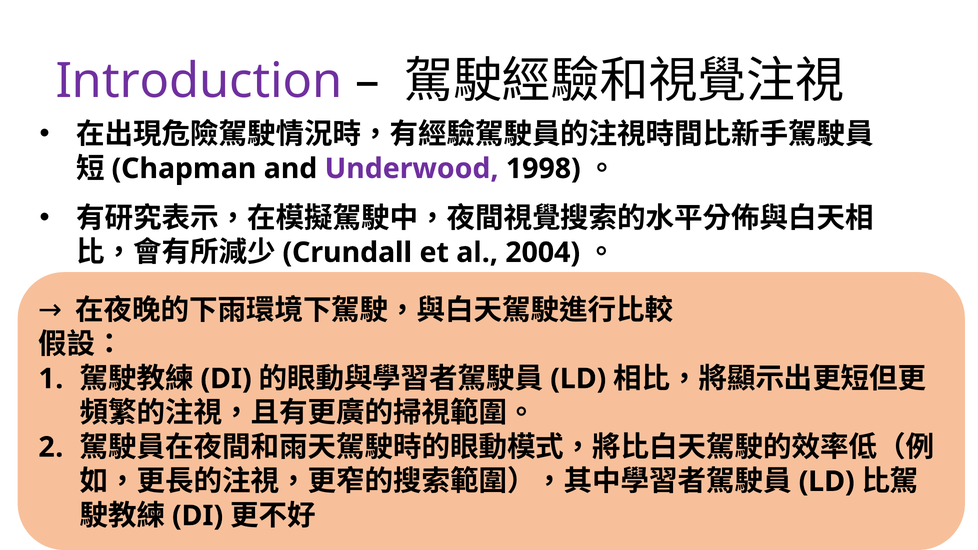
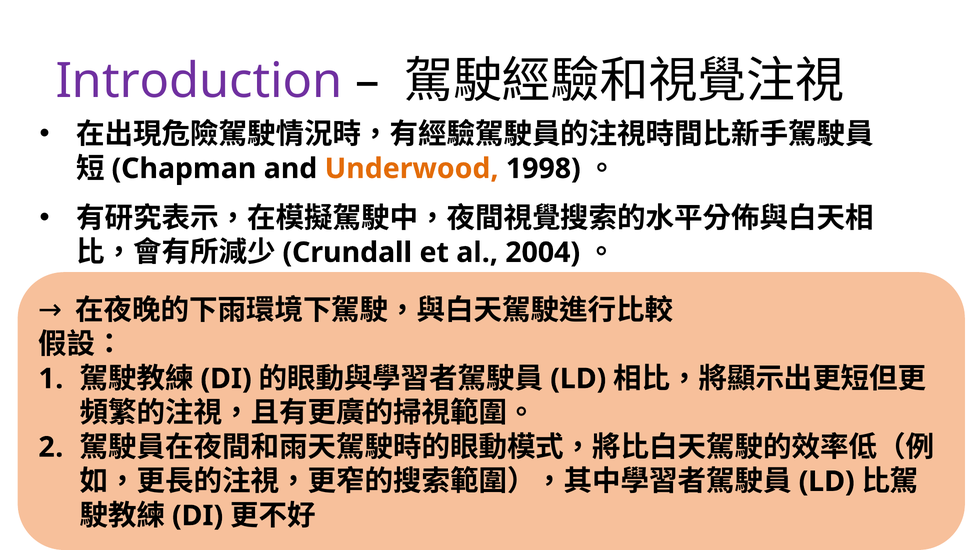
Underwood colour: purple -> orange
